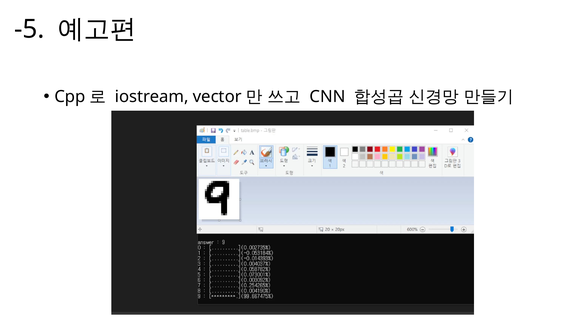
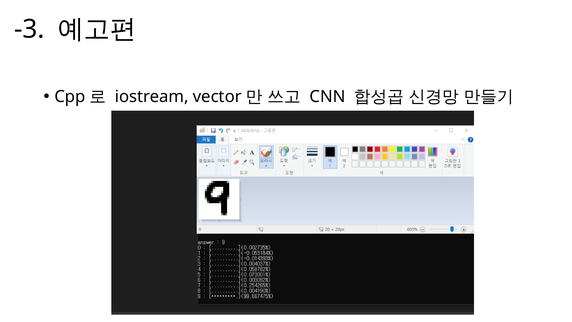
-5: -5 -> -3
